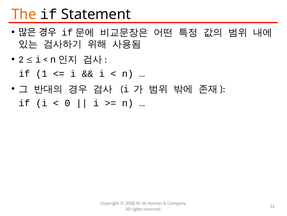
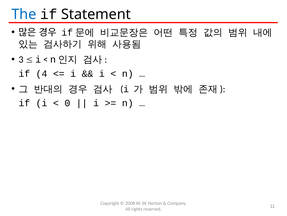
The colour: orange -> blue
2: 2 -> 3
1: 1 -> 4
